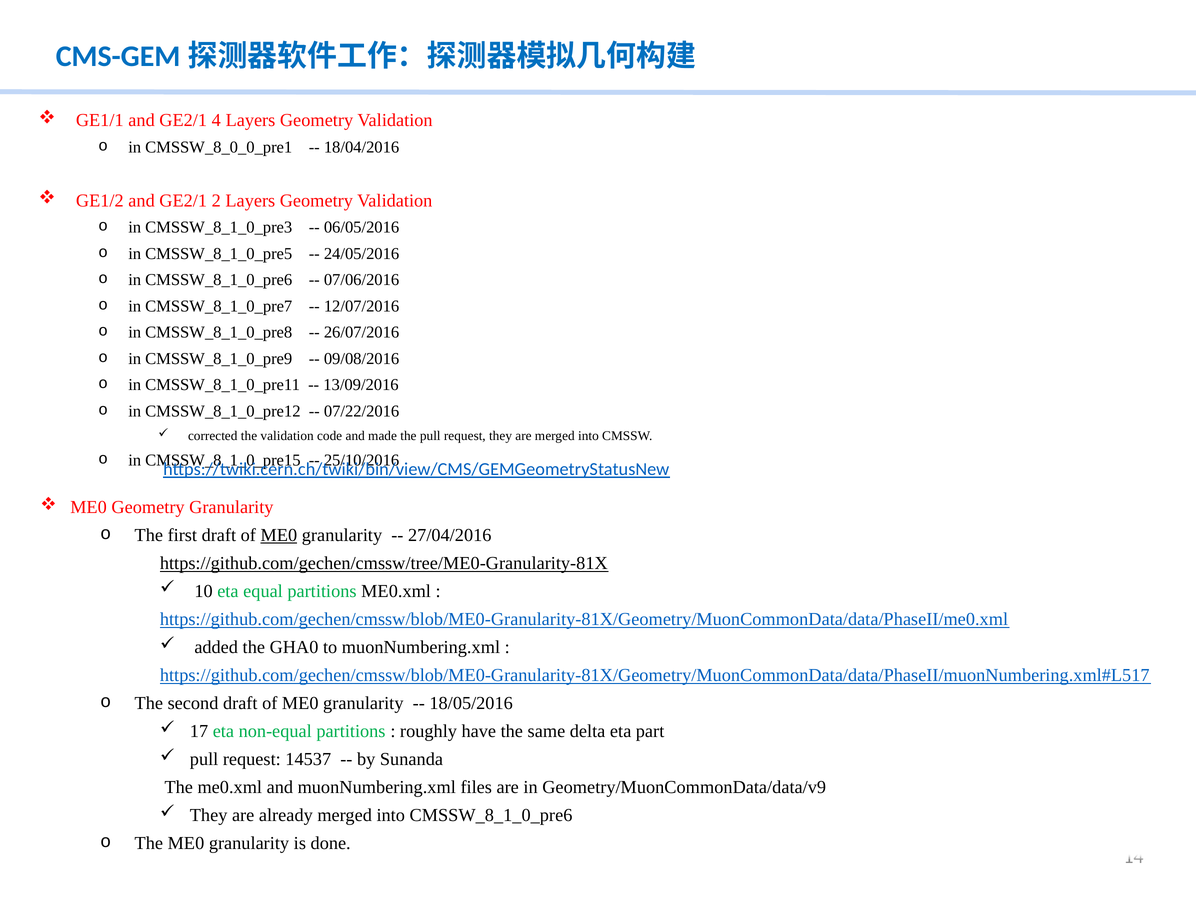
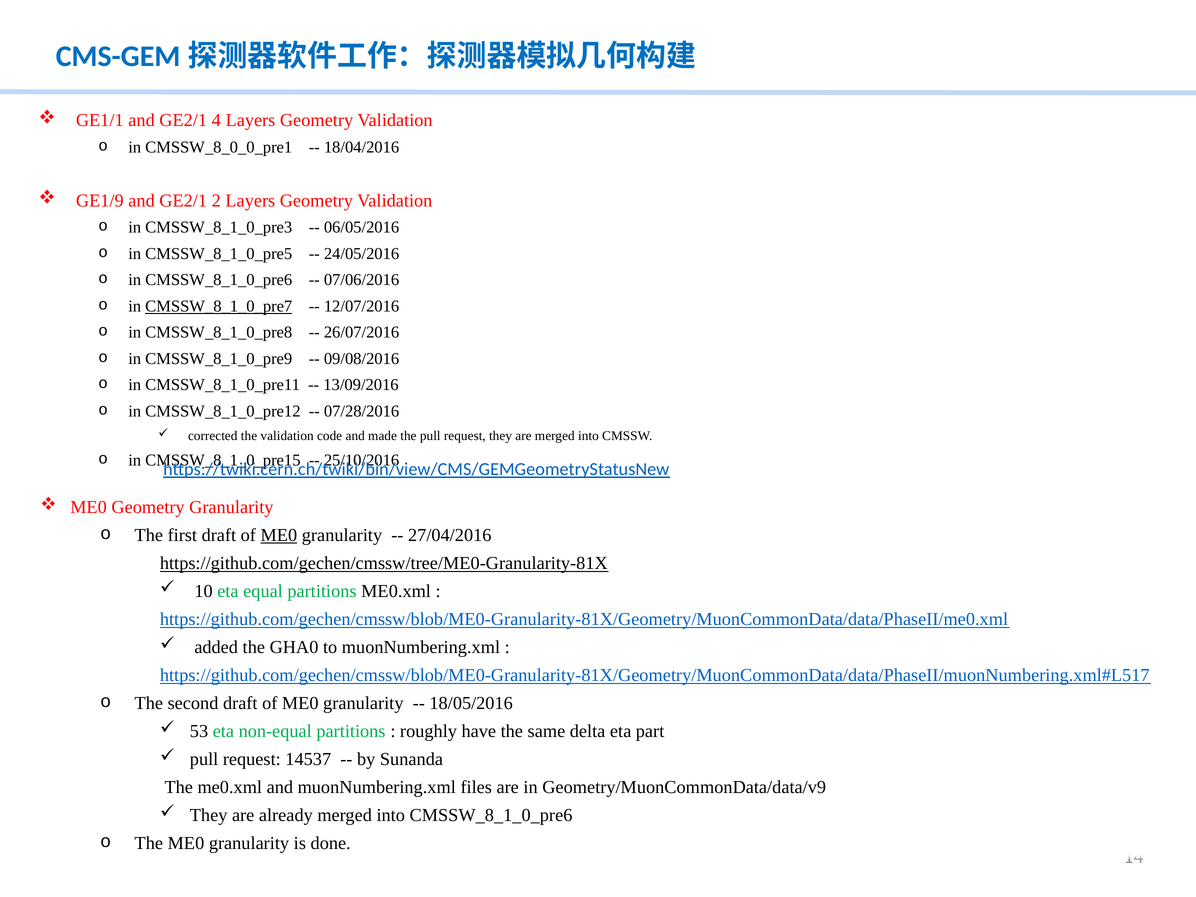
GE1/2: GE1/2 -> GE1/9
CMSSW_8_1_0_pre7 underline: none -> present
07/22/2016: 07/22/2016 -> 07/28/2016
17: 17 -> 53
